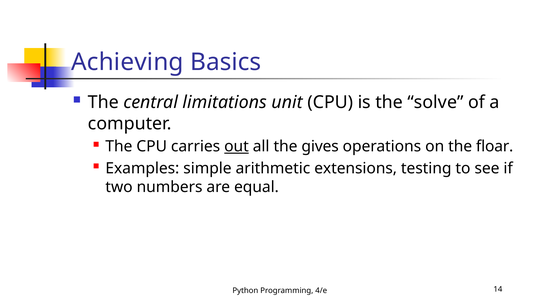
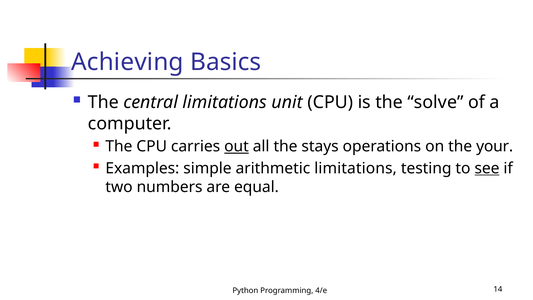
gives: gives -> stays
floar: floar -> your
arithmetic extensions: extensions -> limitations
see underline: none -> present
